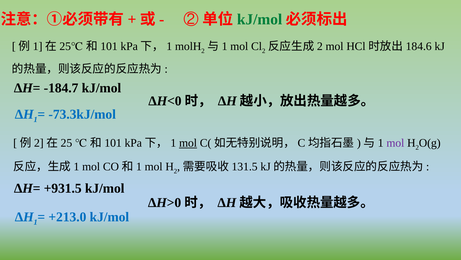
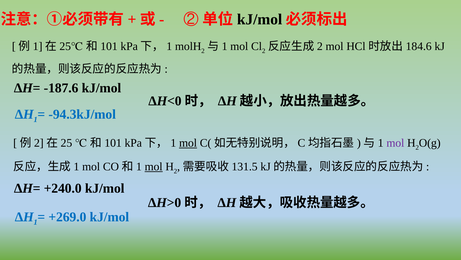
kJ/mol at (260, 19) colour: green -> black
-184.7: -184.7 -> -187.6
-73.3kJ/mol: -73.3kJ/mol -> -94.3kJ/mol
mol at (154, 166) underline: none -> present
+931.5: +931.5 -> +240.0
+213.0: +213.0 -> +269.0
